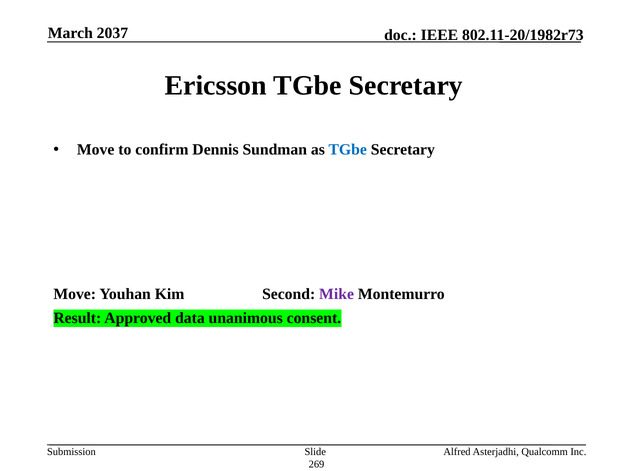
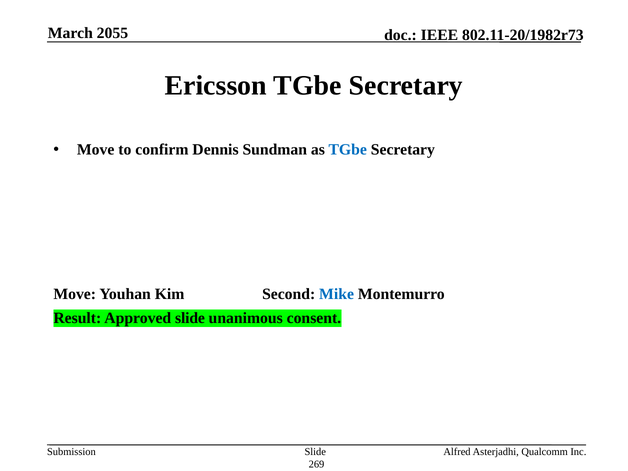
2037: 2037 -> 2055
Mike colour: purple -> blue
Approved data: data -> slide
